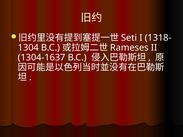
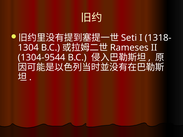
1304-1637: 1304-1637 -> 1304-9544
